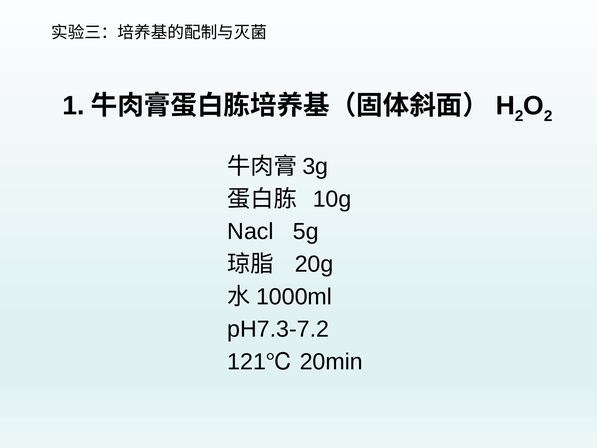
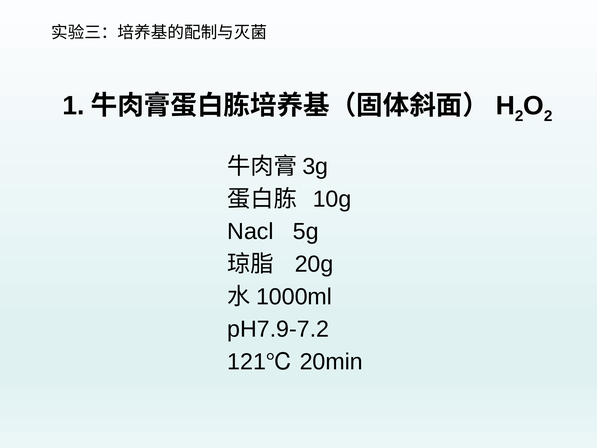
pH7.3-7.2: pH7.3-7.2 -> pH7.9-7.2
